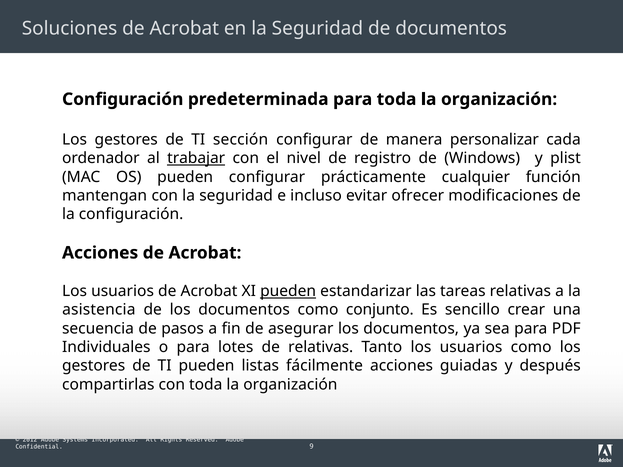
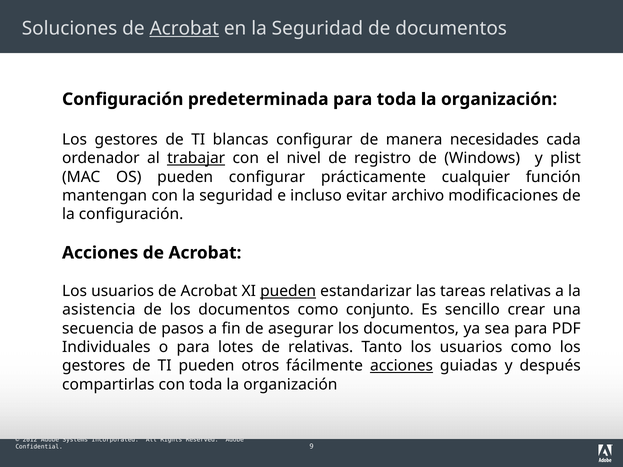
Acrobat at (184, 28) underline: none -> present
sección: sección -> blancas
personalizar: personalizar -> necesidades
ofrecer: ofrecer -> archivo
listas: listas -> otros
acciones at (402, 366) underline: none -> present
